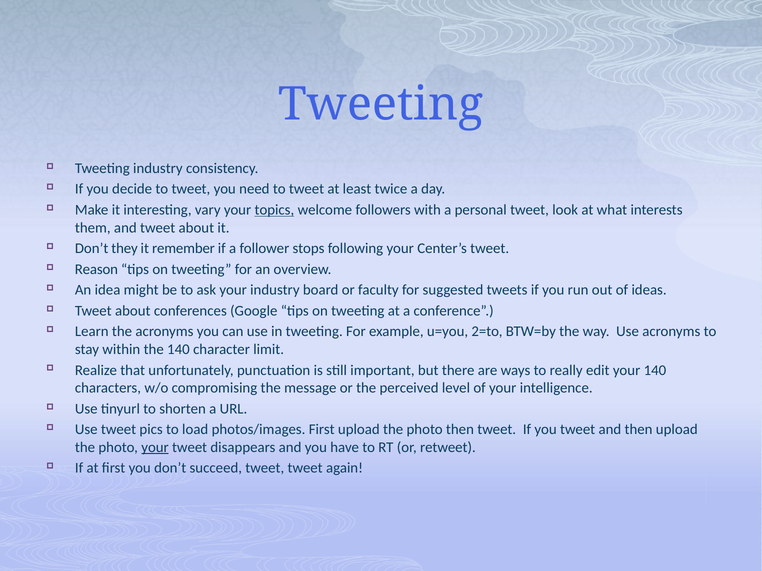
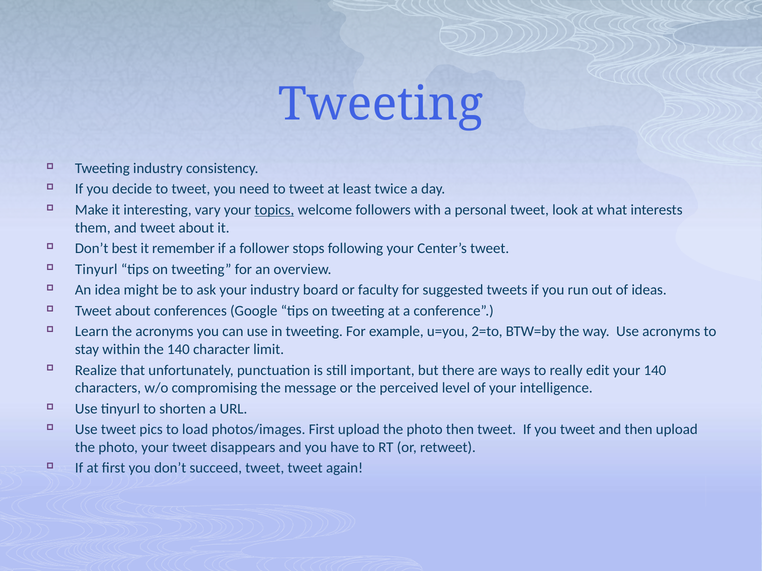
they: they -> best
Reason at (96, 269): Reason -> Tinyurl
your at (155, 448) underline: present -> none
